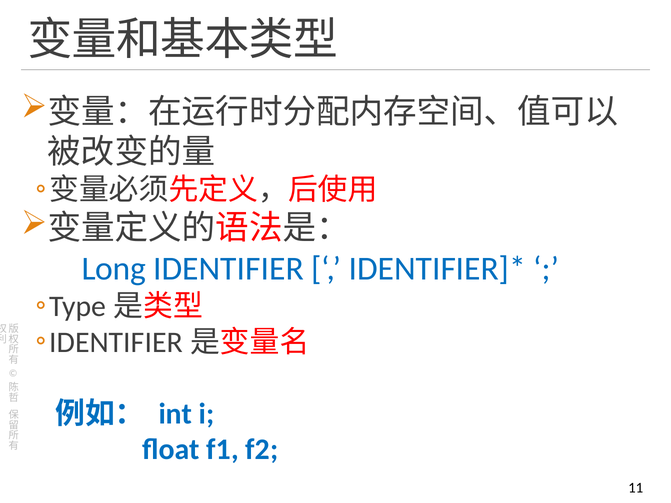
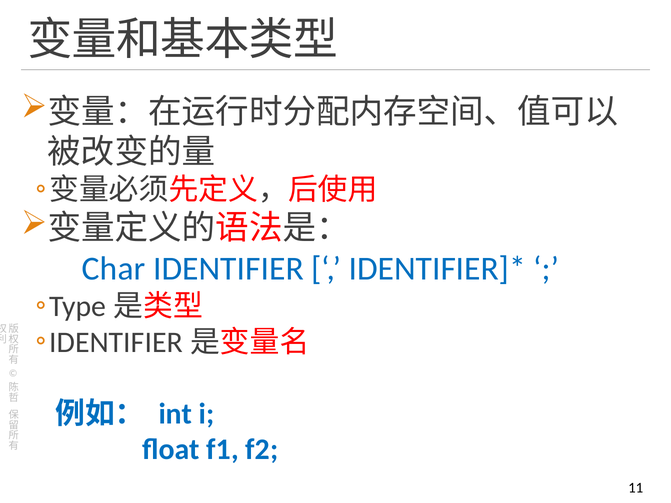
Long: Long -> Char
